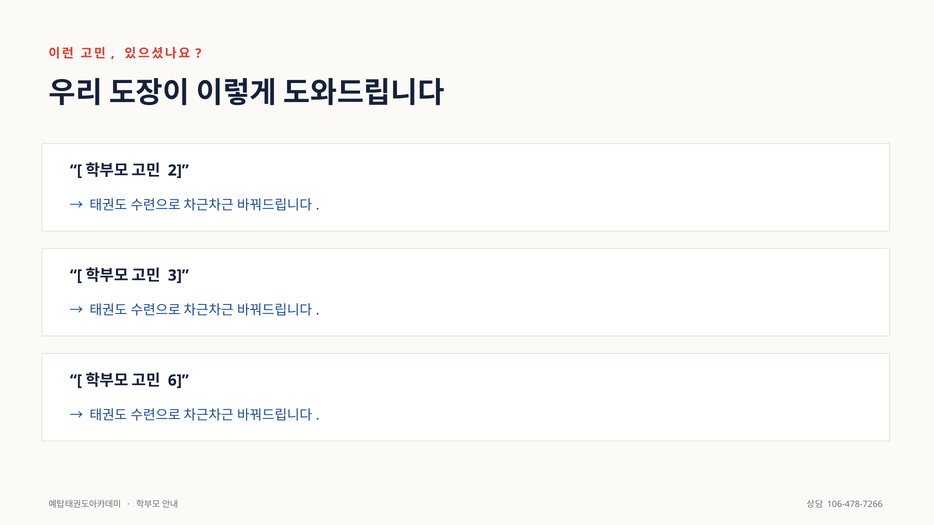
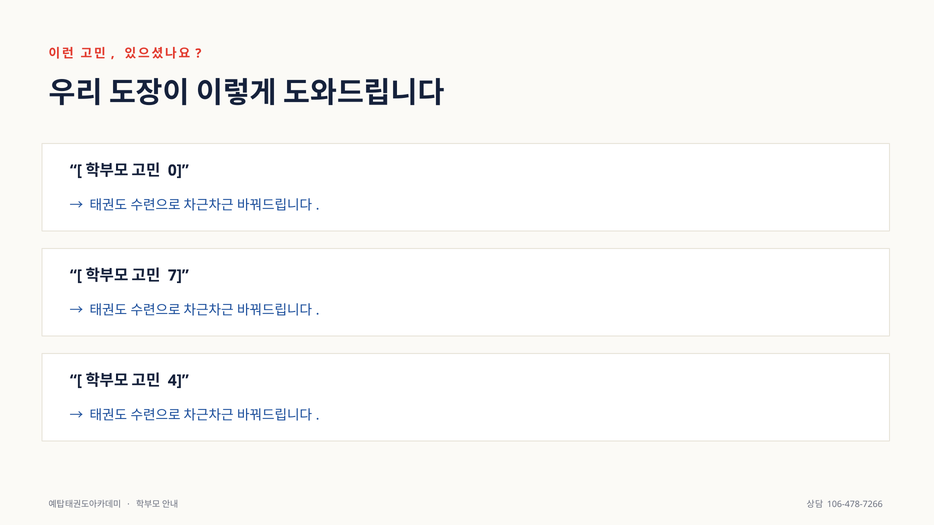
2: 2 -> 0
3: 3 -> 7
6: 6 -> 4
